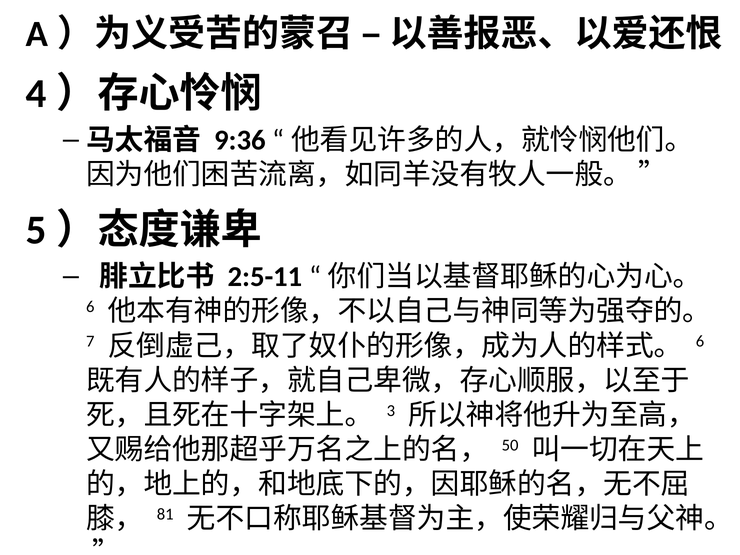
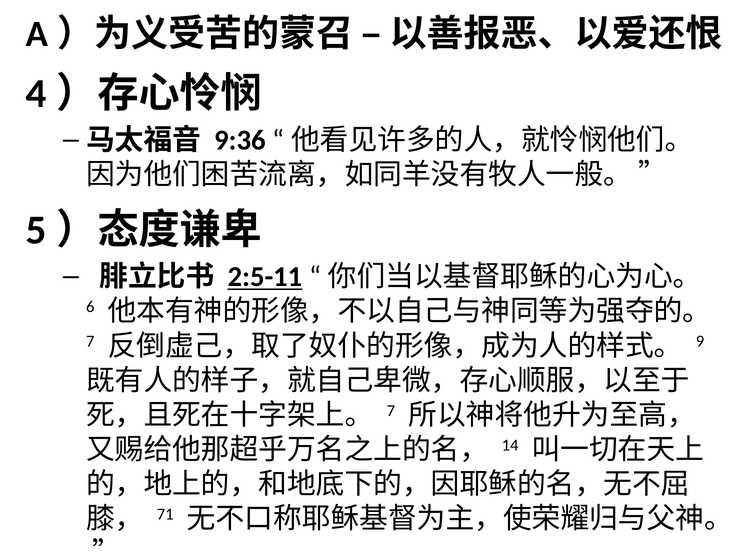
2:5-11 underline: none -> present
6 at (700, 341): 6 -> 9
3 at (391, 411): 3 -> 7
50: 50 -> 14
81: 81 -> 71
